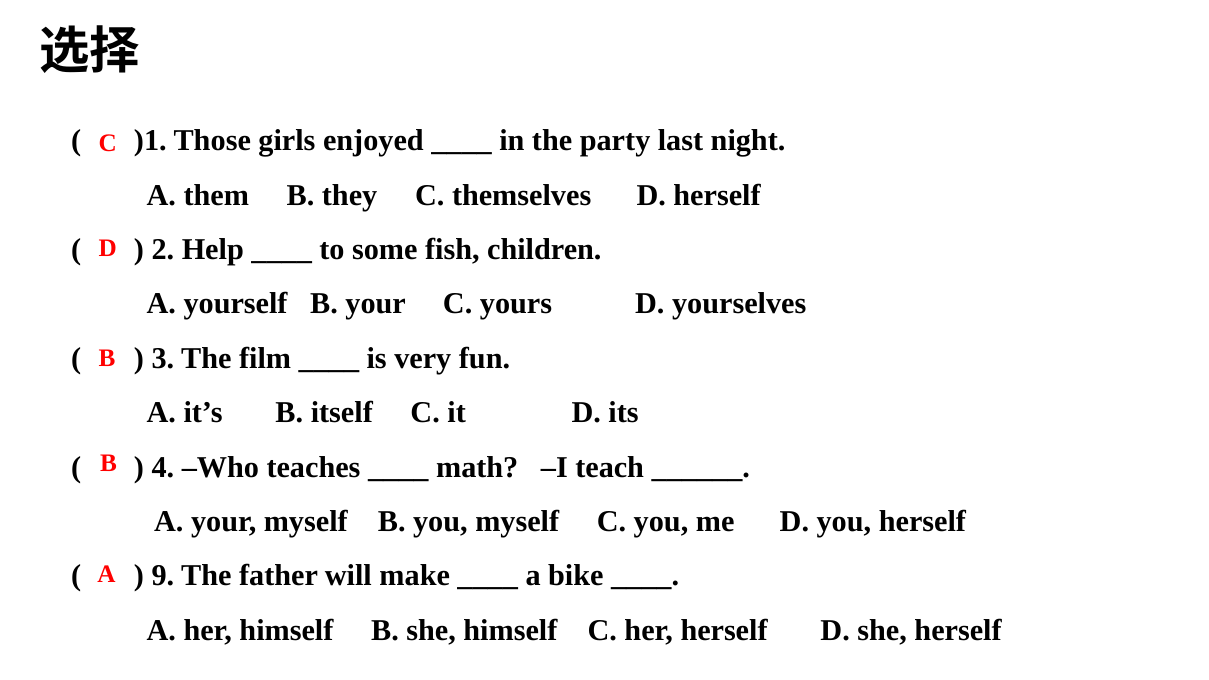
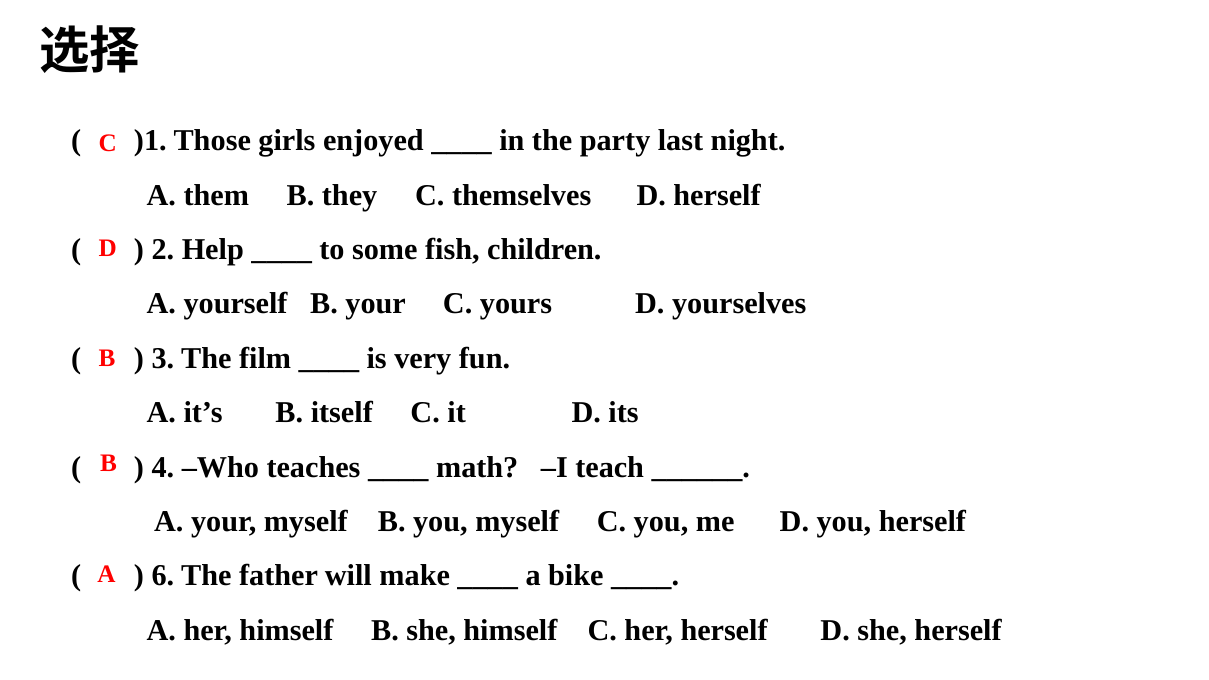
9: 9 -> 6
